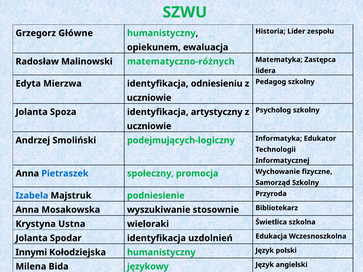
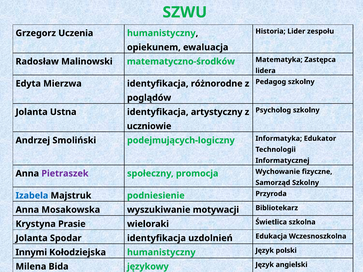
Główne: Główne -> Uczenia
matematyczno-różnych: matematyczno-różnych -> matematyczno-środków
odniesieniu: odniesieniu -> różnorodne
uczniowie at (149, 98): uczniowie -> poglądów
Spoza: Spoza -> Ustna
Pietraszek colour: blue -> purple
stosownie: stosownie -> motywacji
Ustna: Ustna -> Prasie
